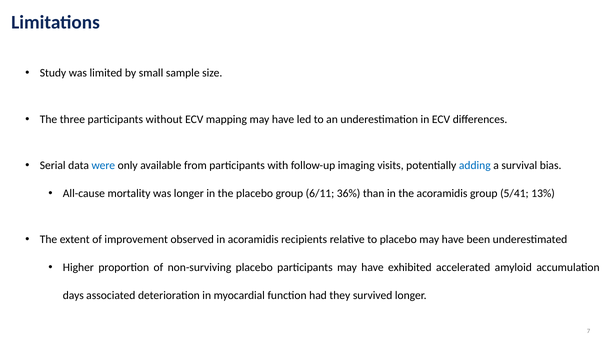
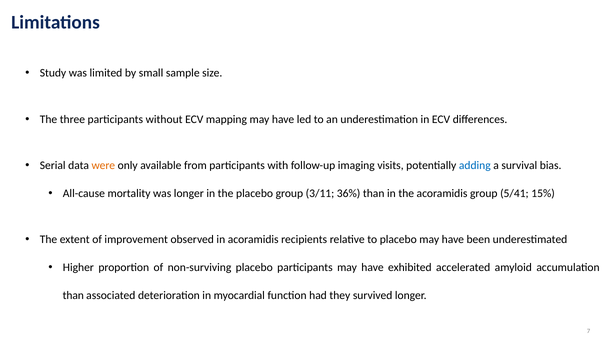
were colour: blue -> orange
6/11: 6/11 -> 3/11
13%: 13% -> 15%
days at (73, 295): days -> than
